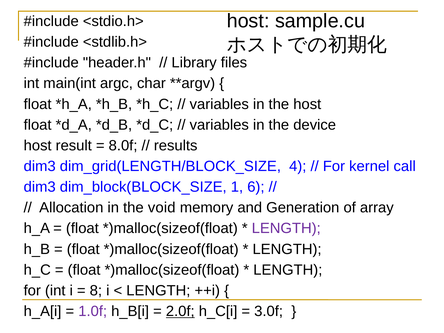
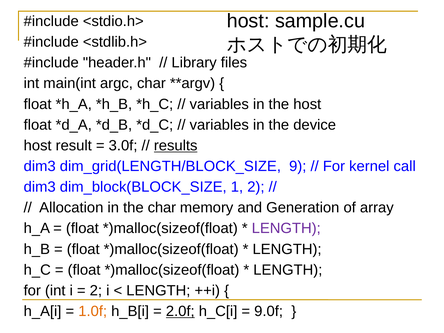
8.0f: 8.0f -> 3.0f
results underline: none -> present
4: 4 -> 9
1 6: 6 -> 2
the void: void -> char
8 at (96, 291): 8 -> 2
1.0f colour: purple -> orange
3.0f: 3.0f -> 9.0f
